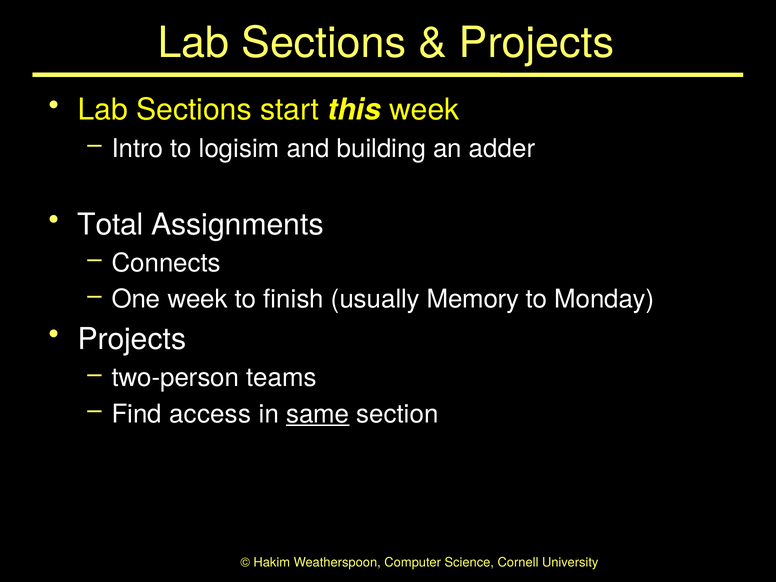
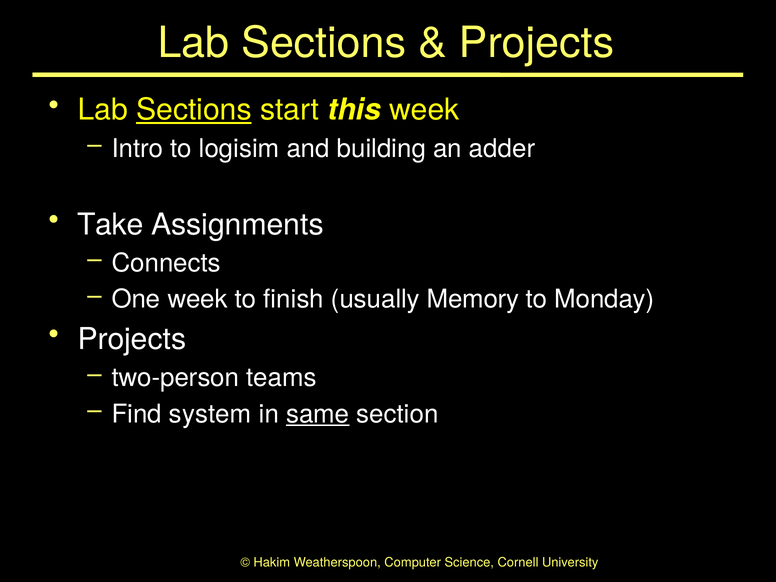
Sections at (194, 110) underline: none -> present
Total: Total -> Take
access: access -> system
